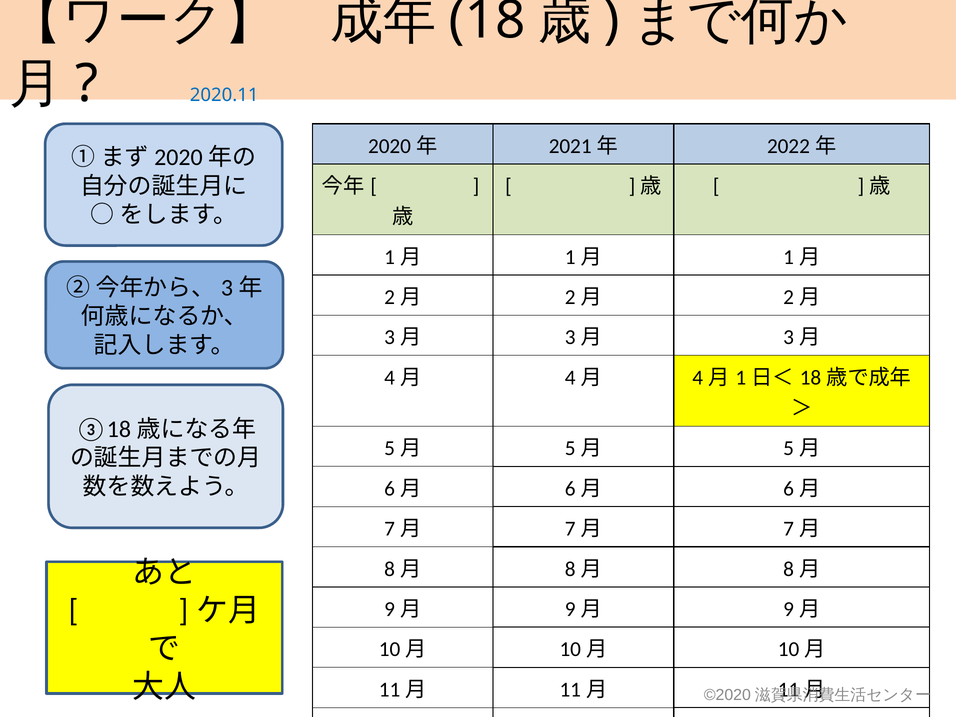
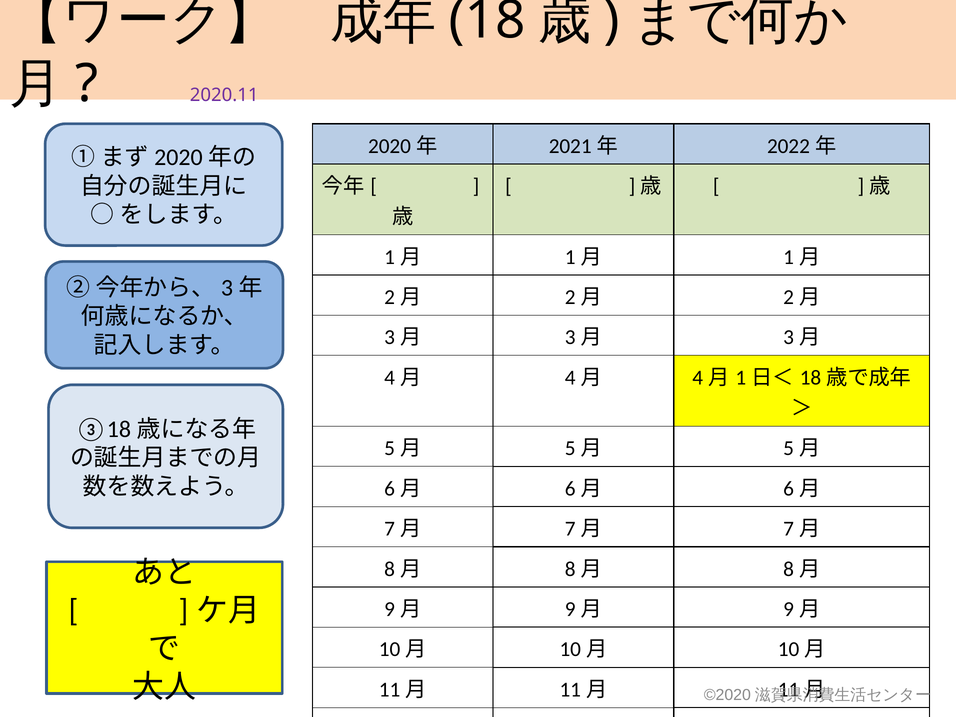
2020.11 colour: blue -> purple
